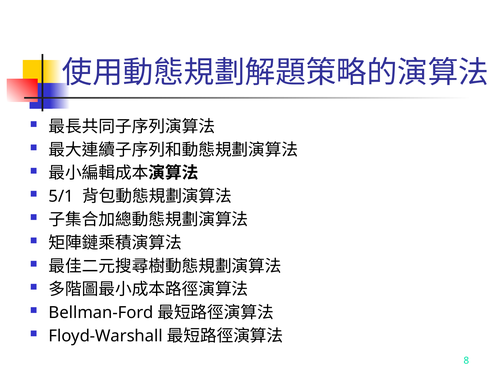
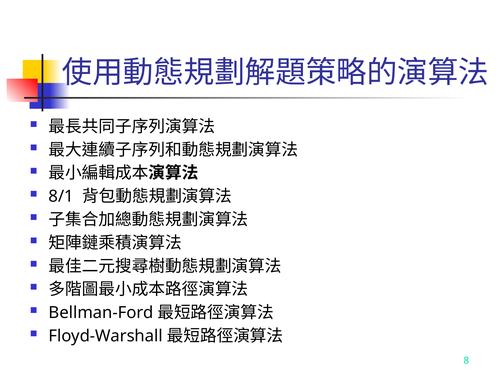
5/1: 5/1 -> 8/1
